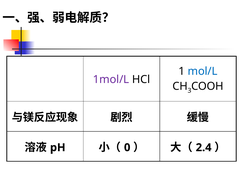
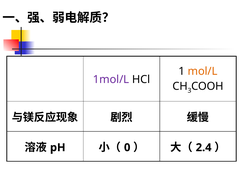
mol/L colour: blue -> orange
